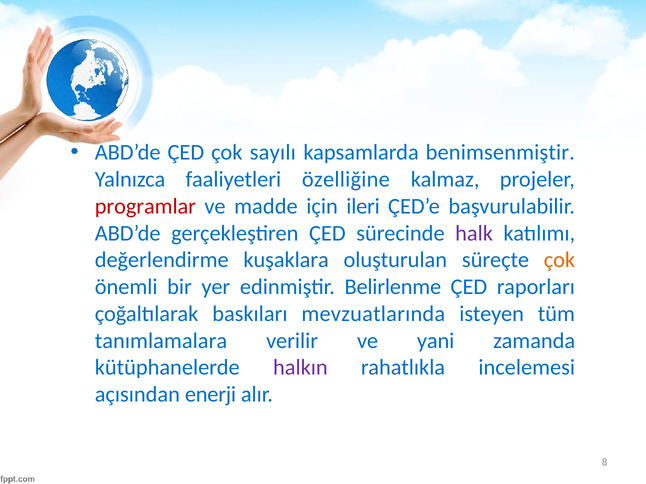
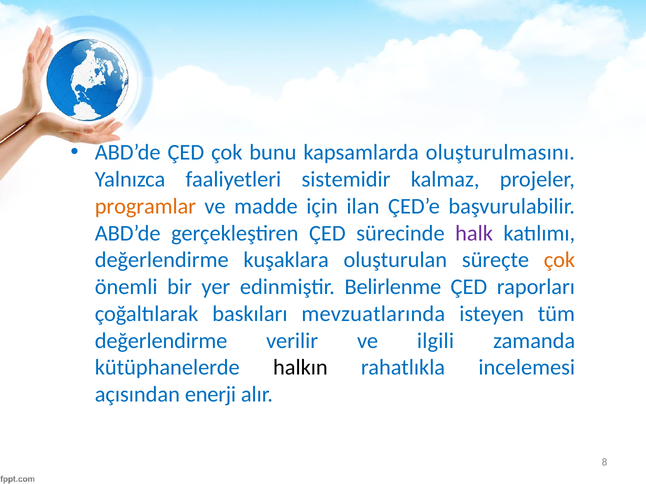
sayılı: sayılı -> bunu
benimsenmiştir: benimsenmiştir -> oluşturulmasını
özelliğine: özelliğine -> sistemidir
programlar colour: red -> orange
ileri: ileri -> ilan
tanımlamalara at (161, 341): tanımlamalara -> değerlendirme
yani: yani -> ilgili
halkın colour: purple -> black
